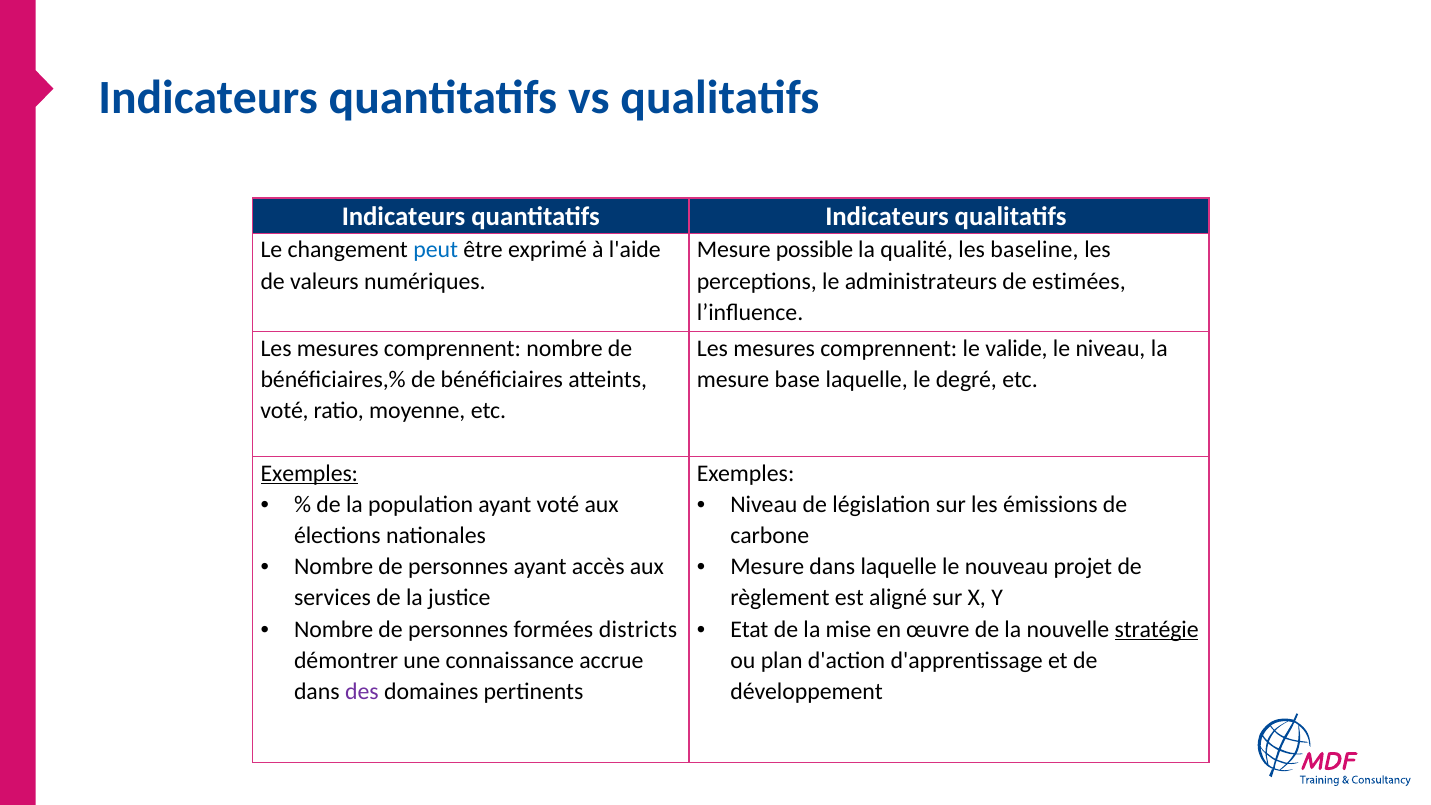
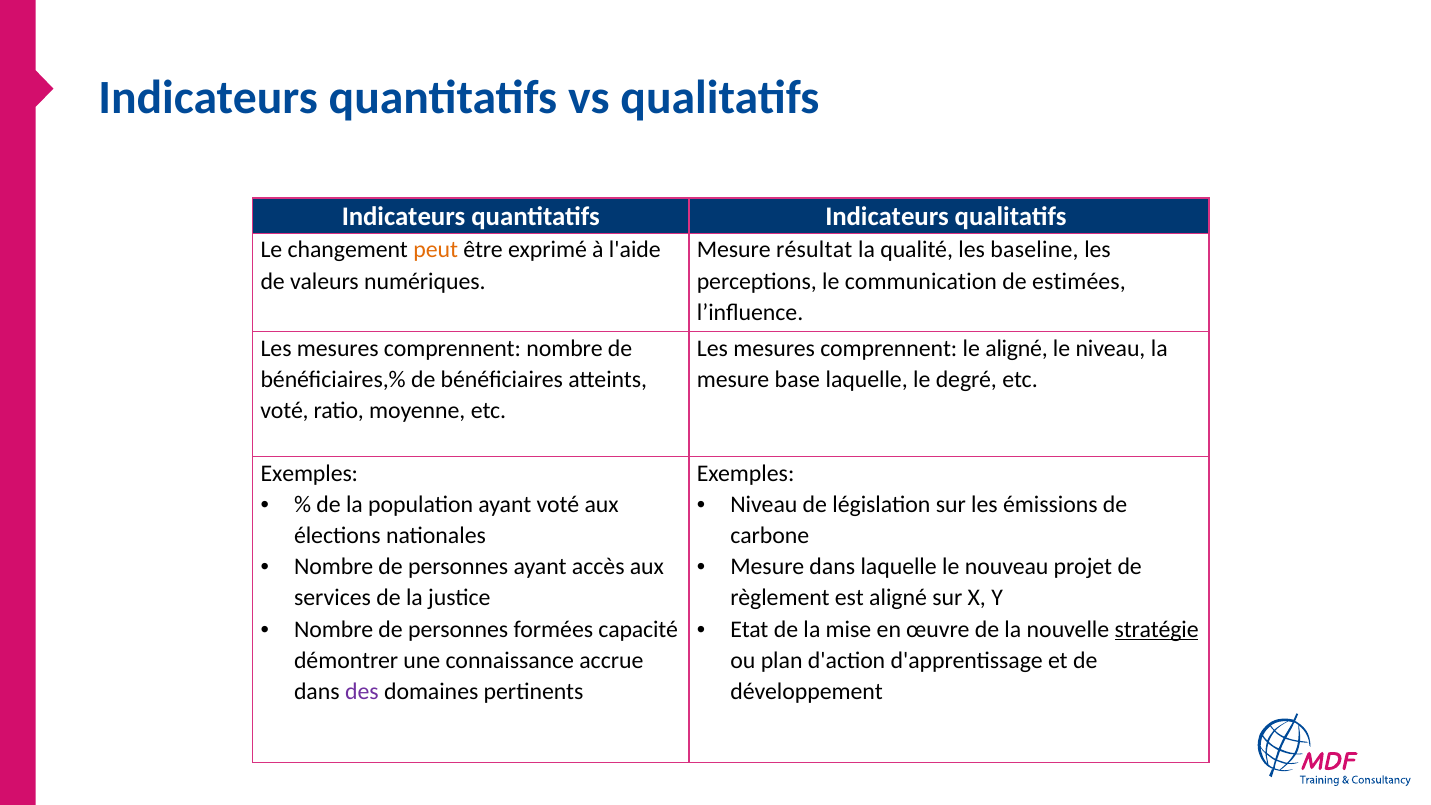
peut colour: blue -> orange
possible: possible -> résultat
administrateurs: administrateurs -> communication
le valide: valide -> aligné
Exemples at (309, 473) underline: present -> none
districts: districts -> capacité
